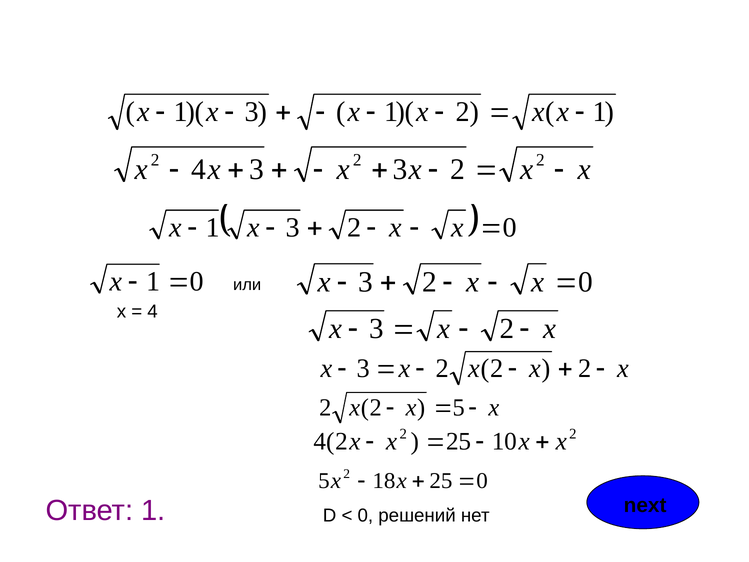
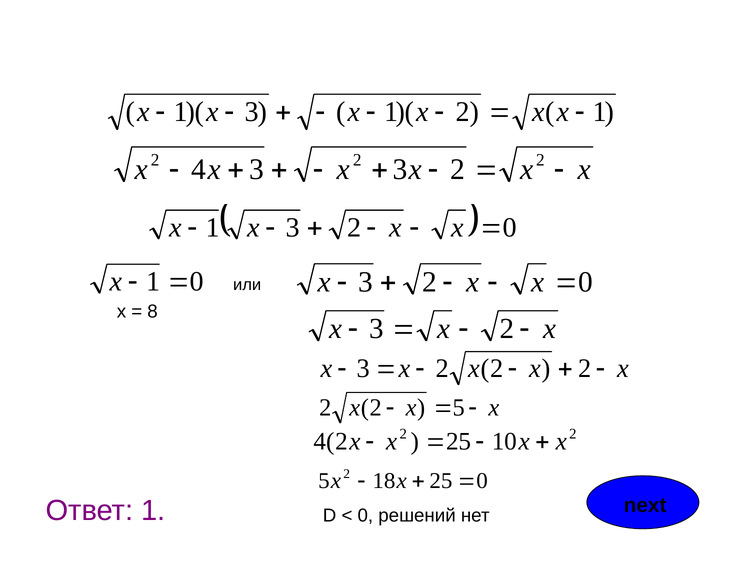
4 at (153, 311): 4 -> 8
